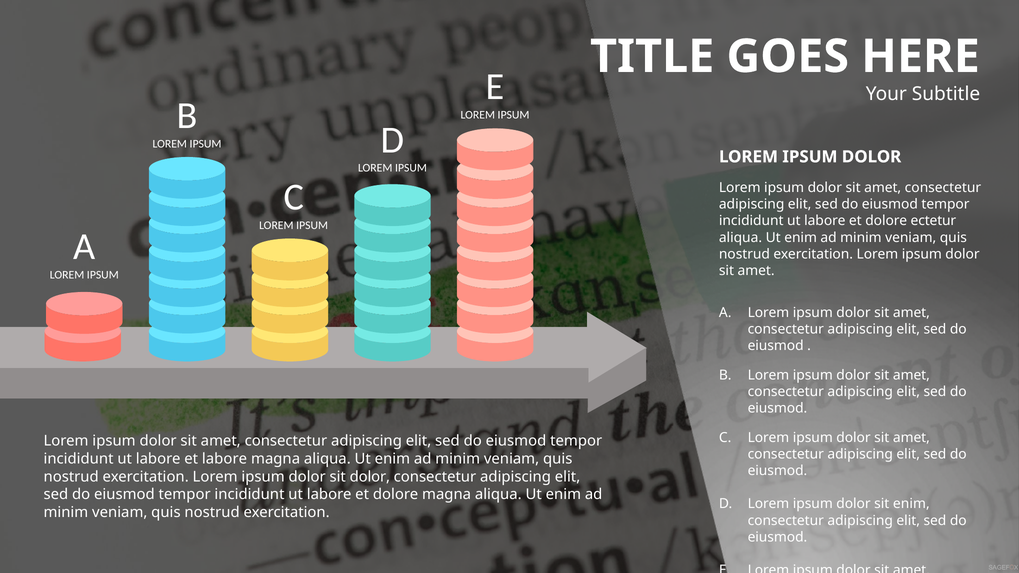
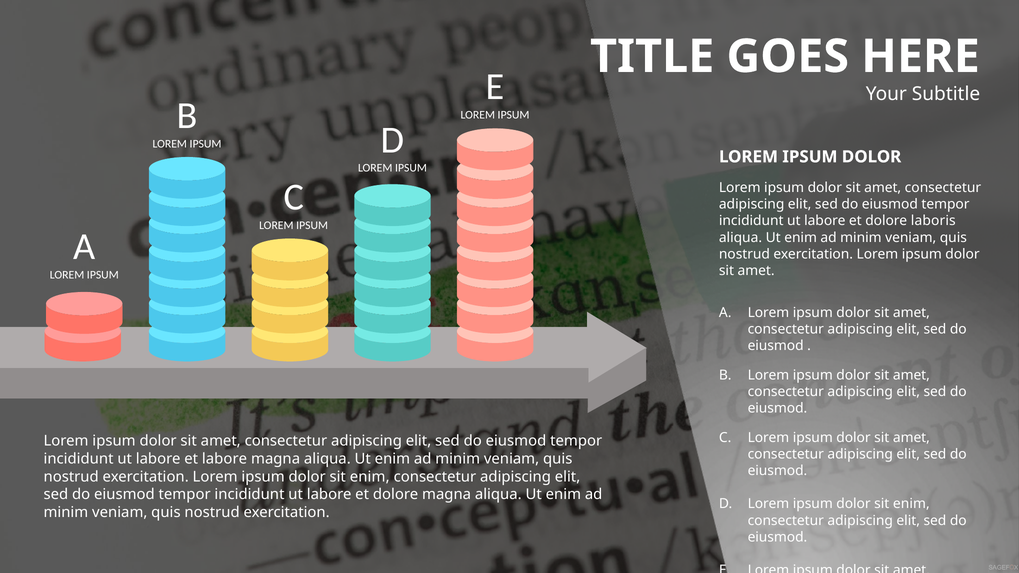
ectetur: ectetur -> laboris
dolor at (370, 477): dolor -> enim
